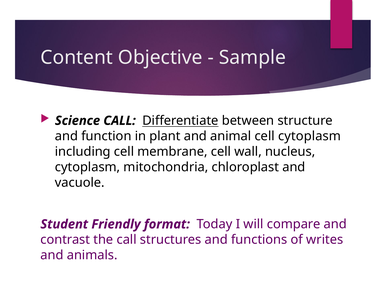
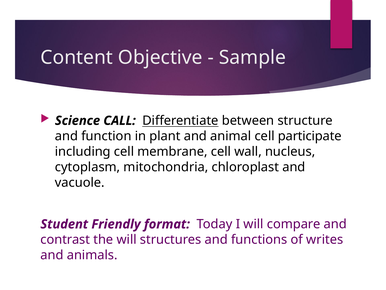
cell cytoplasm: cytoplasm -> participate
the call: call -> will
